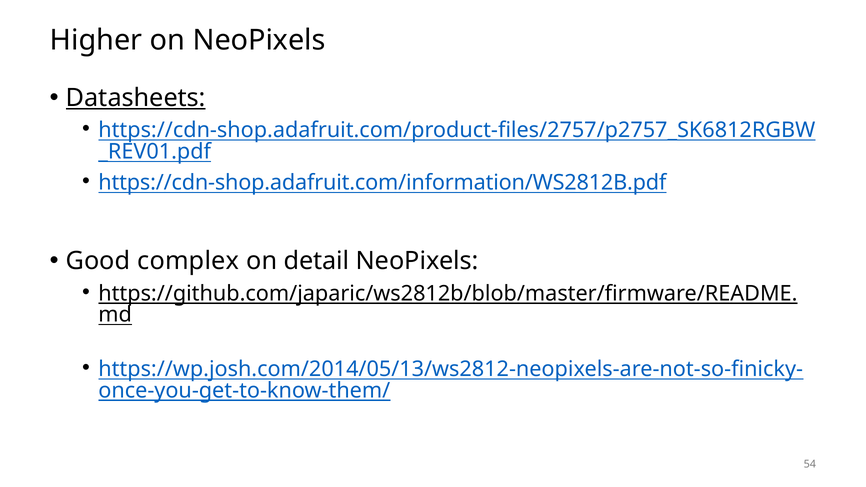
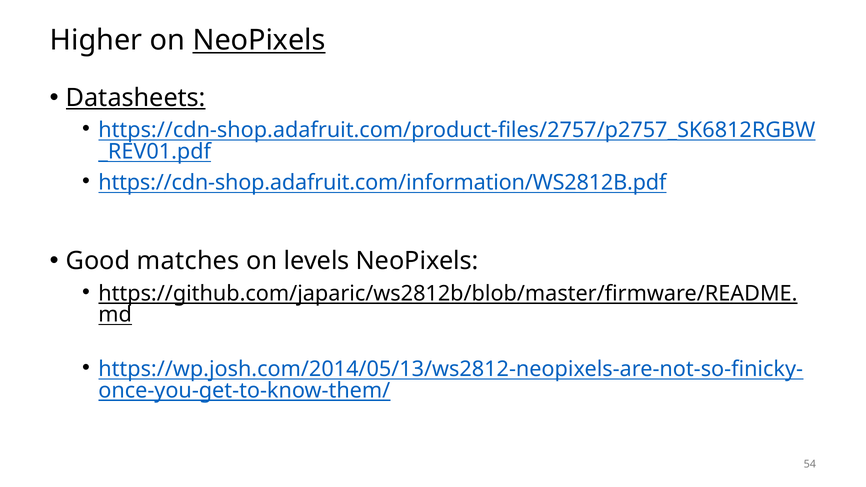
NeoPixels at (259, 40) underline: none -> present
complex: complex -> matches
detail: detail -> levels
